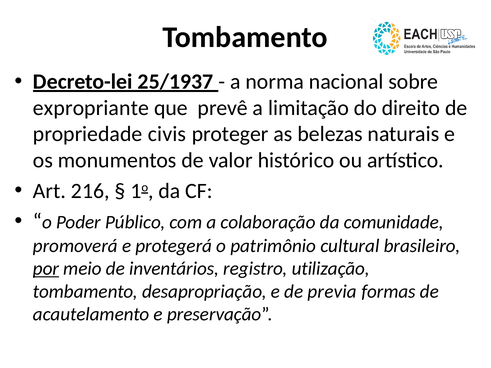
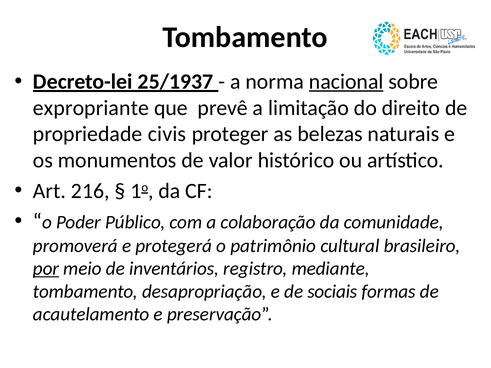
nacional underline: none -> present
utilização: utilização -> mediante
previa: previa -> sociais
